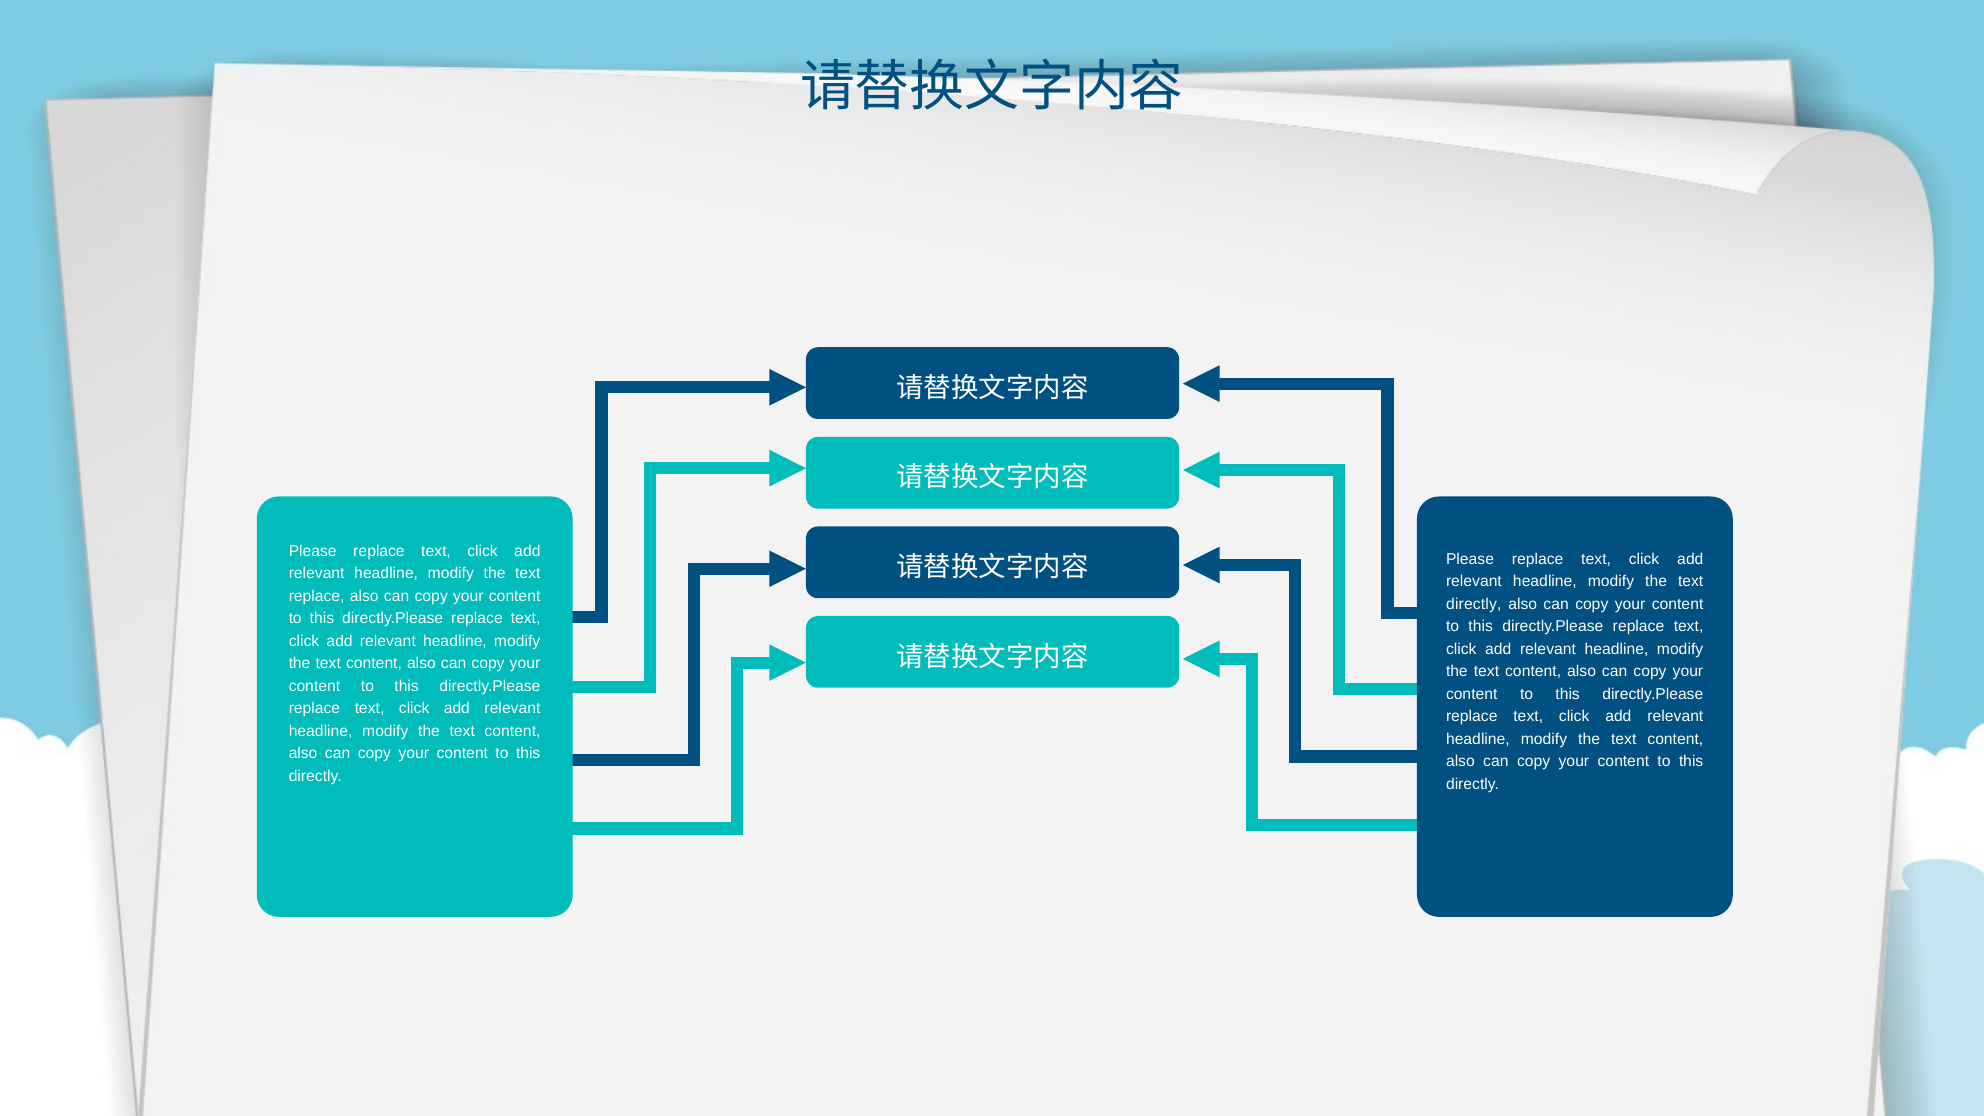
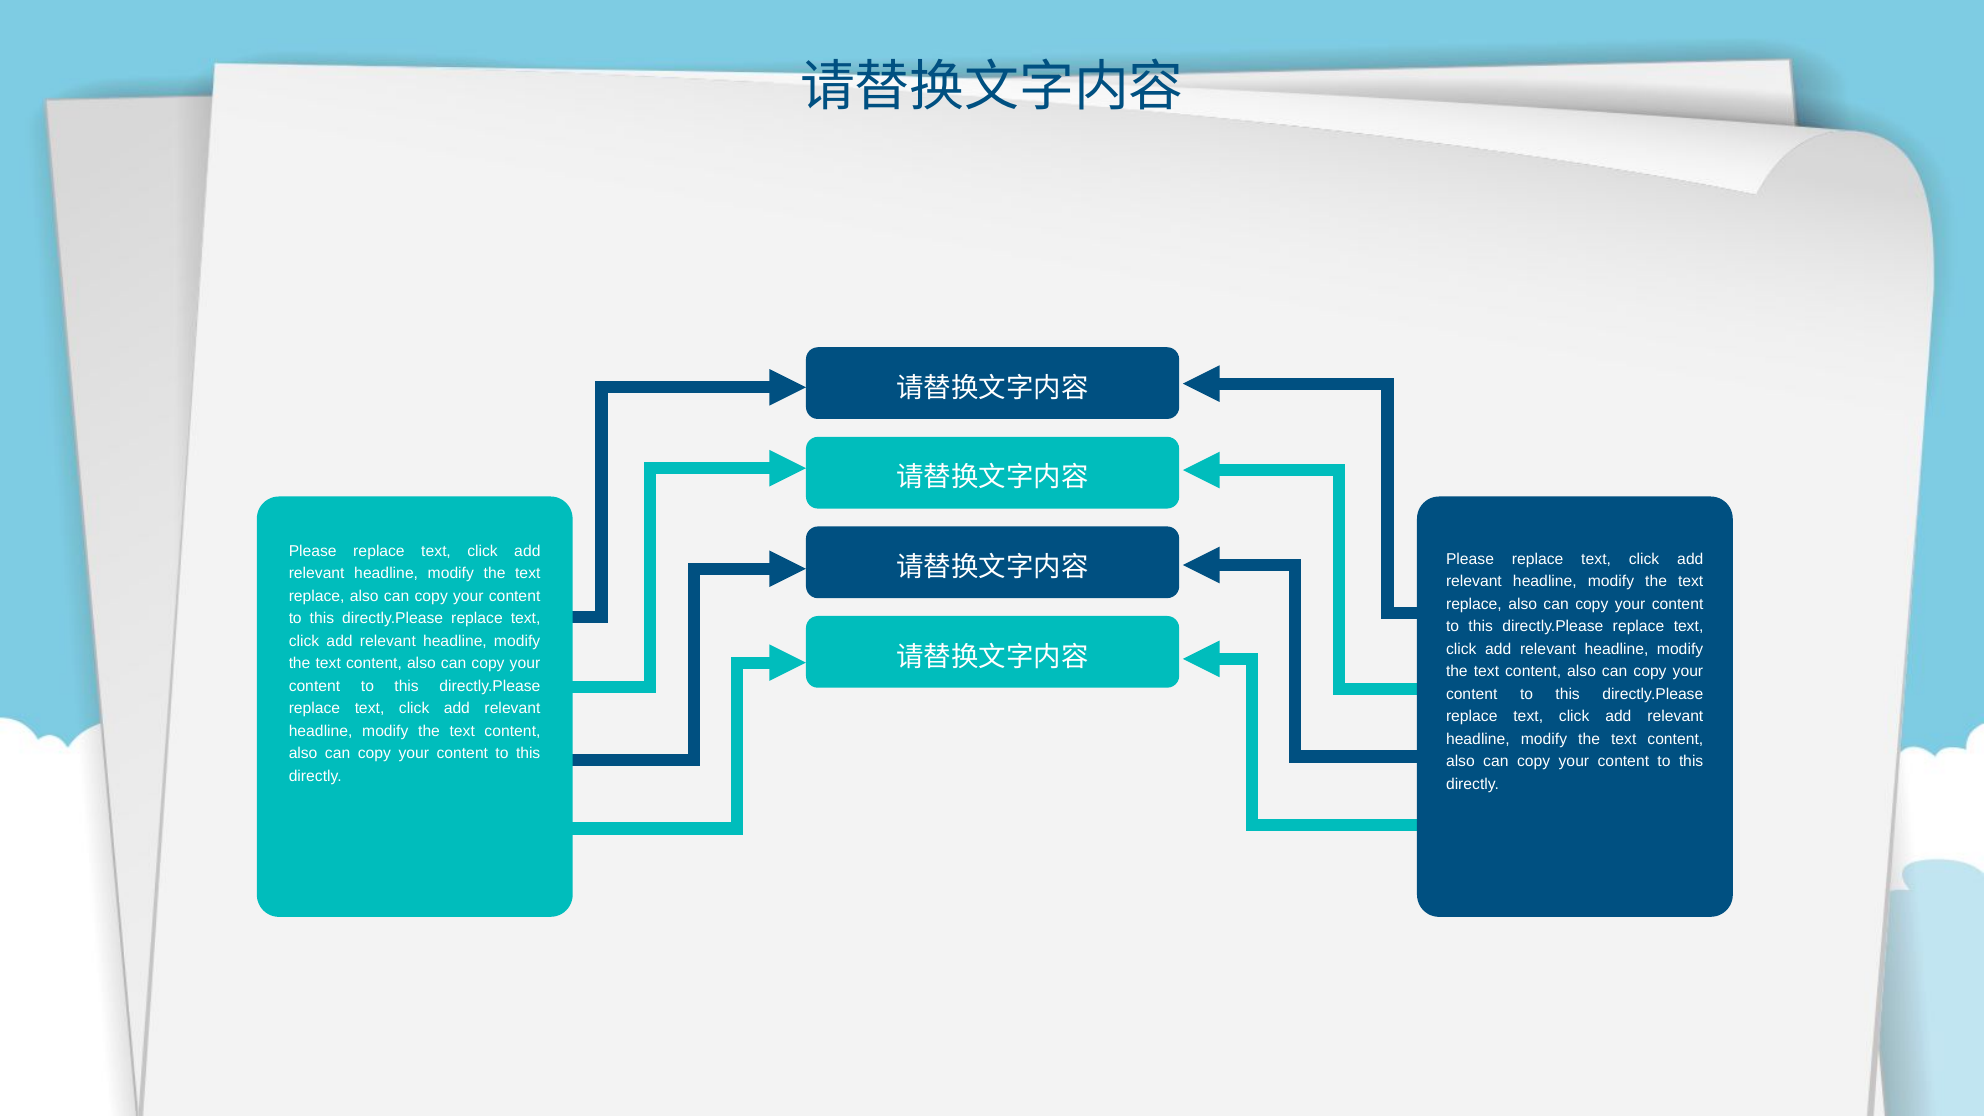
directly at (1474, 604): directly -> replace
